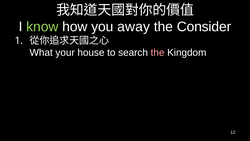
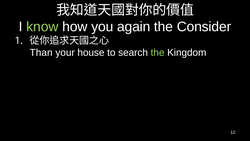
away: away -> again
What: What -> Than
the at (158, 52) colour: pink -> light green
